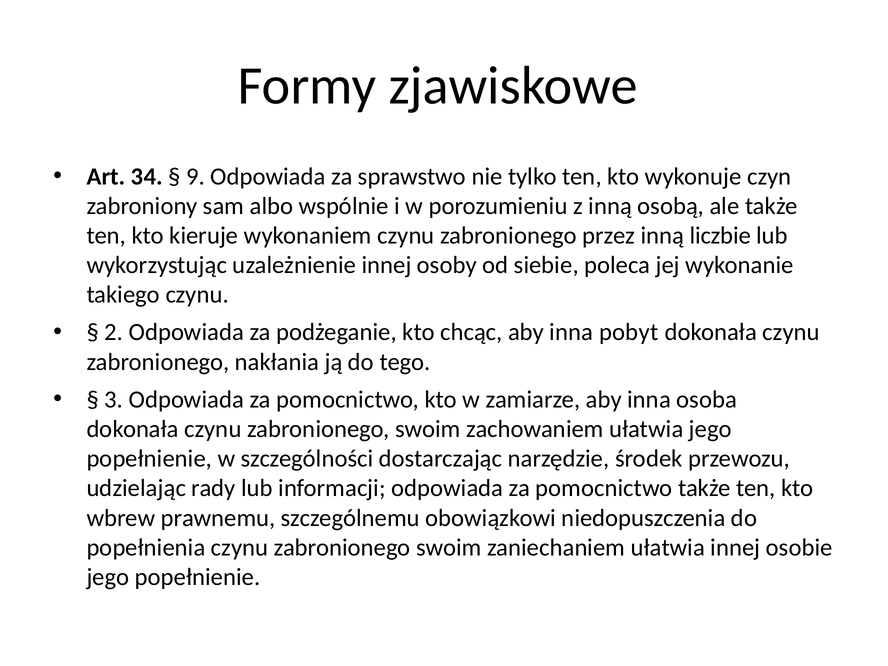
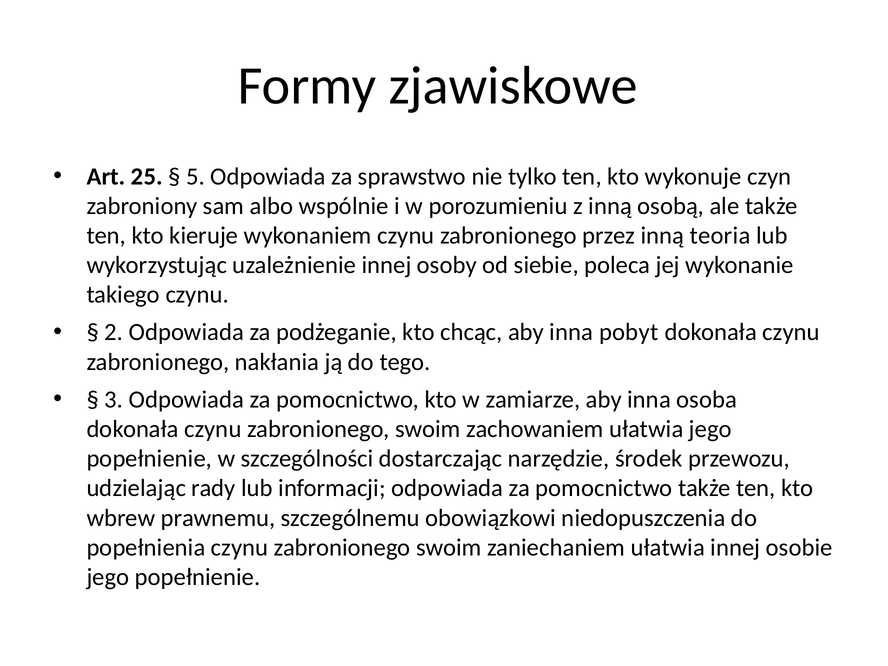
34: 34 -> 25
9: 9 -> 5
liczbie: liczbie -> teoria
